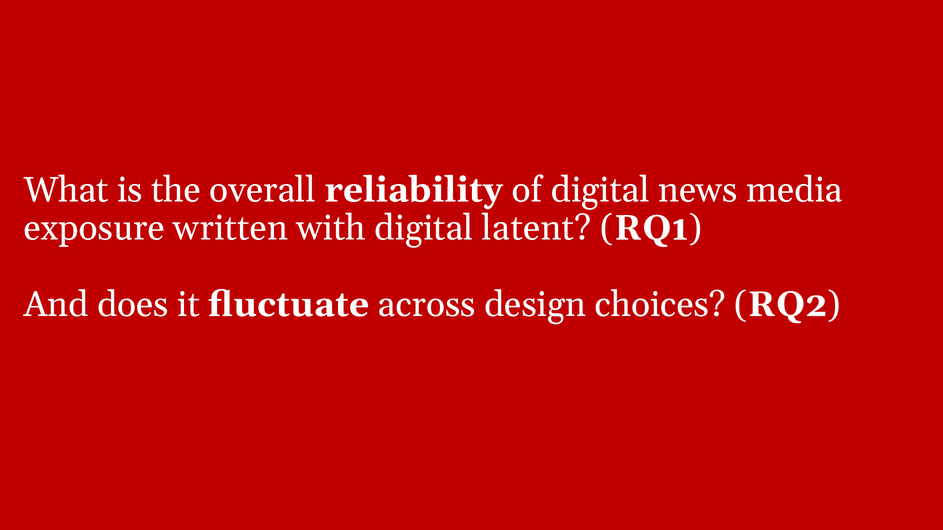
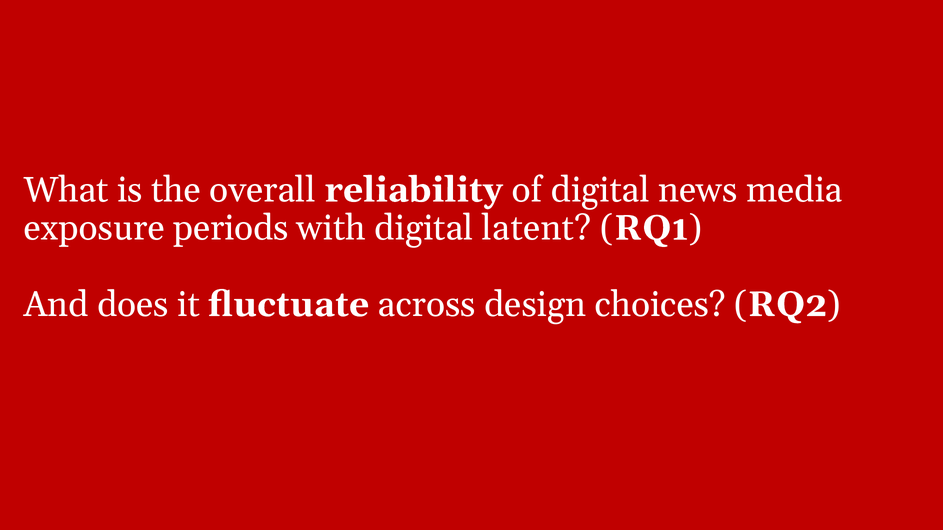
written: written -> periods
